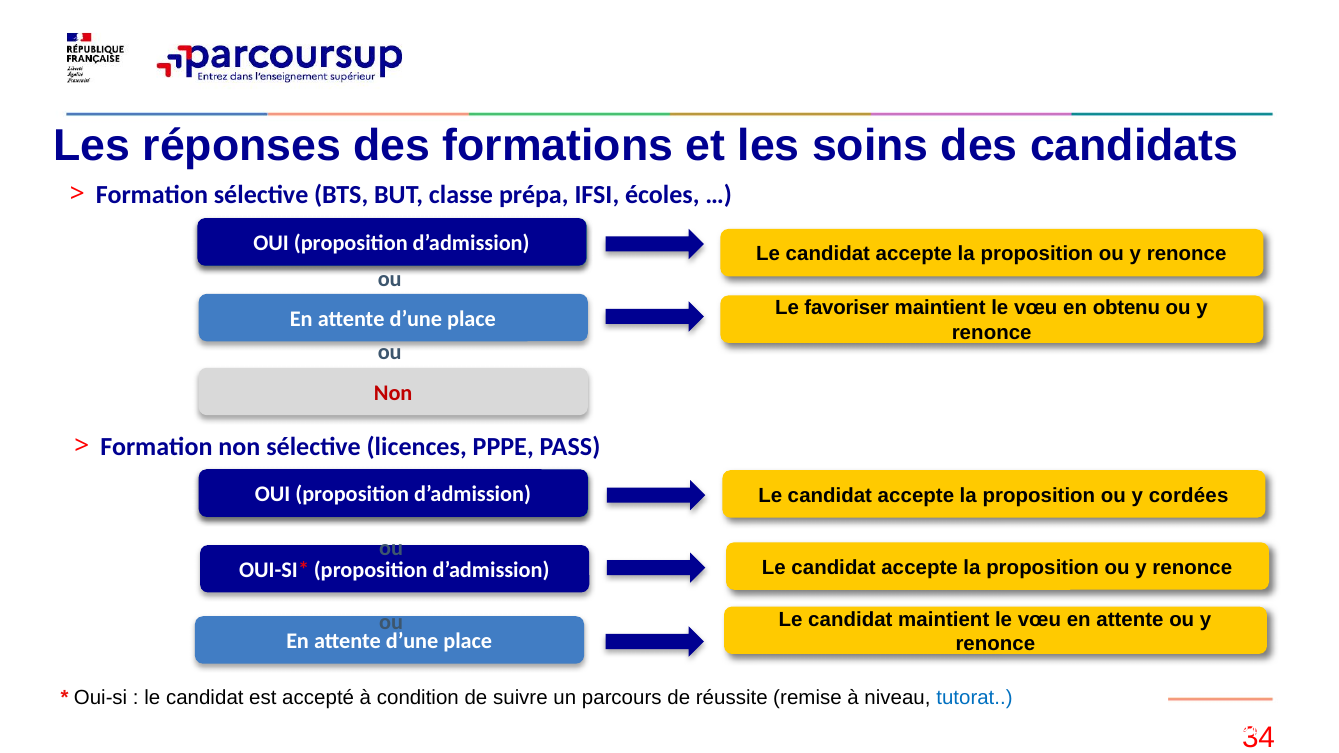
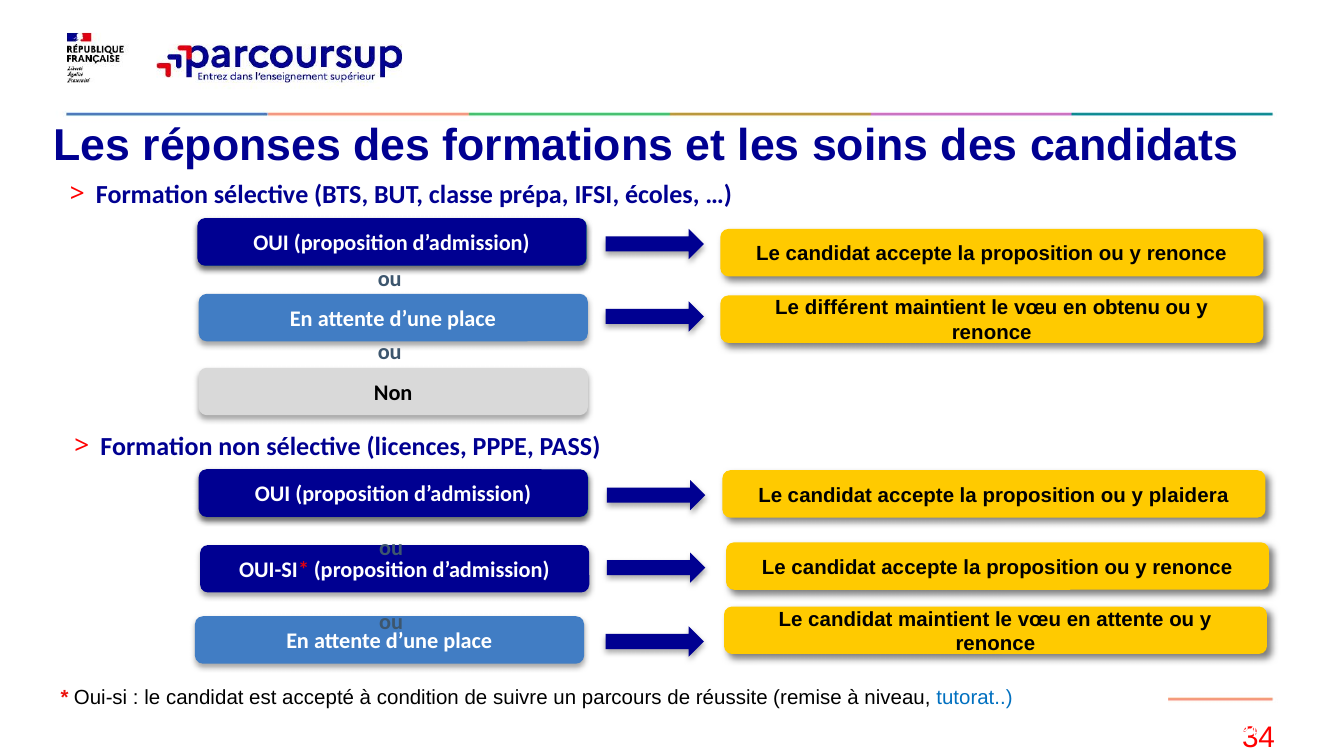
favoriser: favoriser -> différent
Non at (393, 393) colour: red -> black
cordées: cordées -> plaidera
